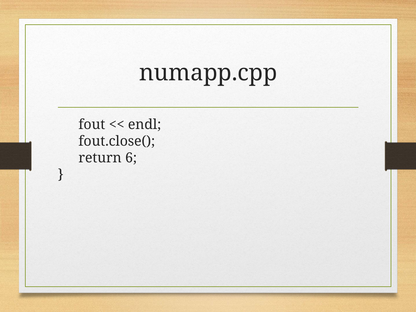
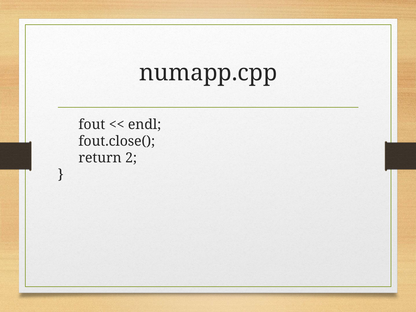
6: 6 -> 2
